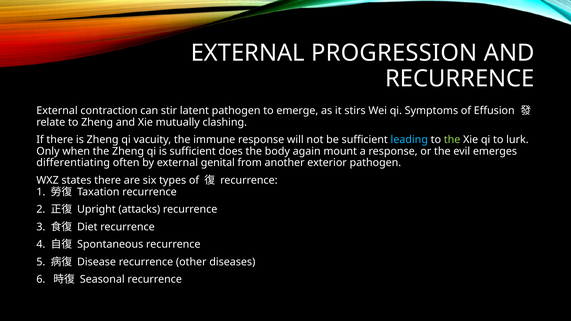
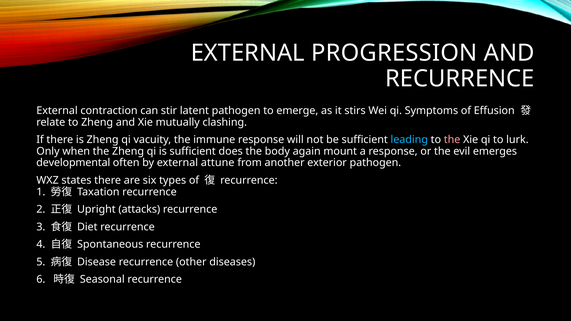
the at (452, 140) colour: light green -> pink
differentiating: differentiating -> developmental
genital: genital -> attune
